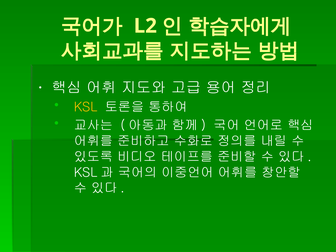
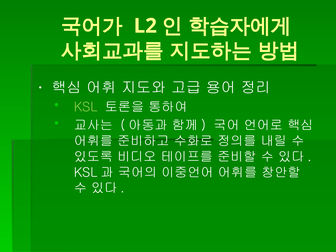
KSL colour: yellow -> light green
